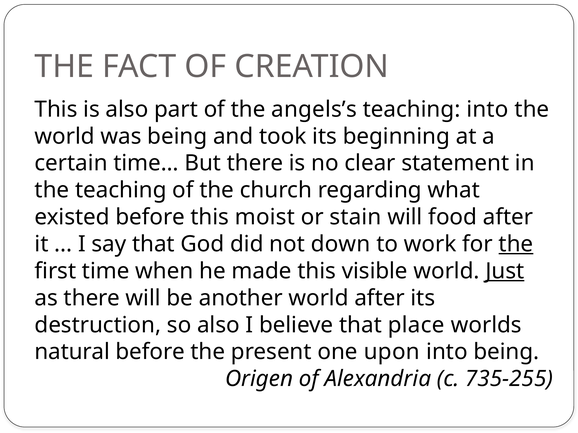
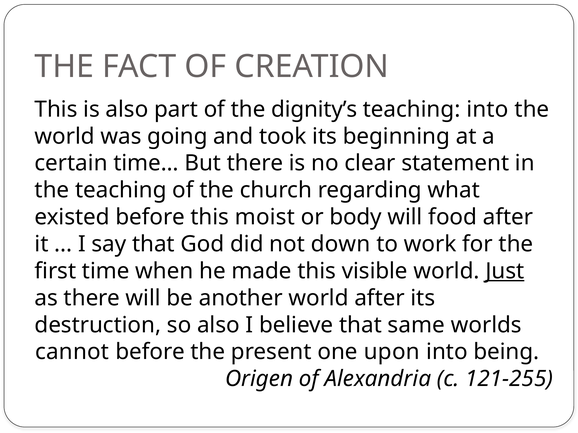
angels’s: angels’s -> dignity’s
was being: being -> going
stain: stain -> body
the at (516, 244) underline: present -> none
place: place -> same
natural: natural -> cannot
735-255: 735-255 -> 121-255
